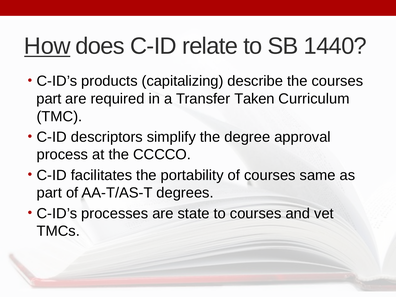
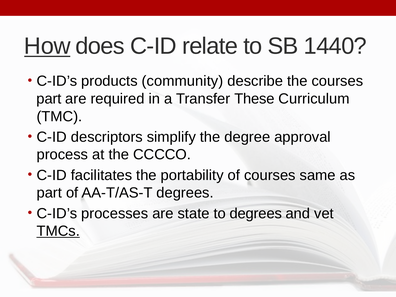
capitalizing: capitalizing -> community
Taken: Taken -> These
to courses: courses -> degrees
TMCs underline: none -> present
